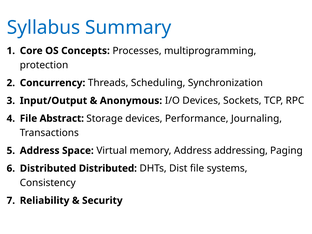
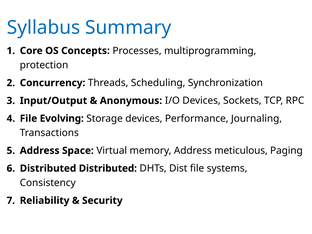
Abstract: Abstract -> Evolving
addressing: addressing -> meticulous
